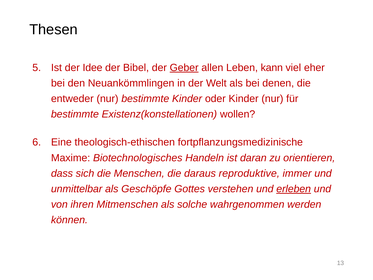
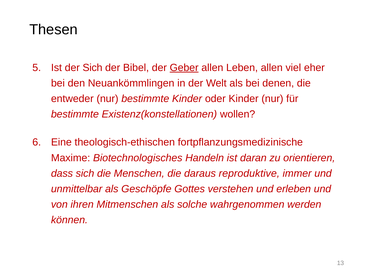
der Idee: Idee -> Sich
Leben kann: kann -> allen
erleben underline: present -> none
